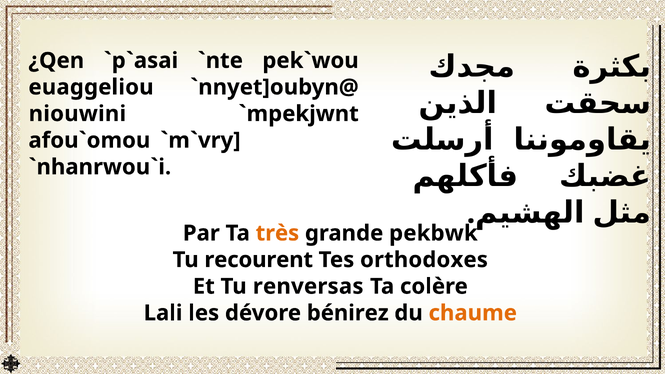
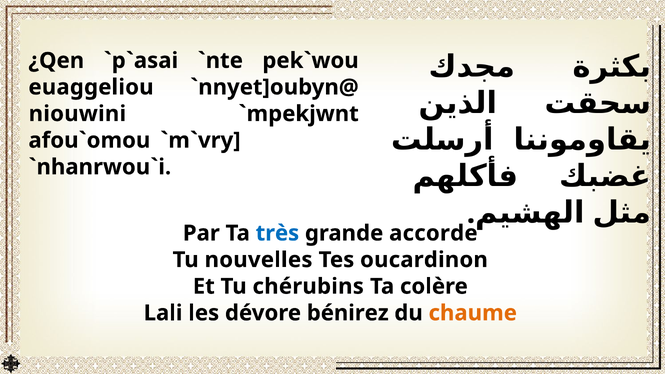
très colour: orange -> blue
pekbwk: pekbwk -> accorde
recourent: recourent -> nouvelles
orthodoxes: orthodoxes -> oucardinon
renversas: renversas -> chérubins
